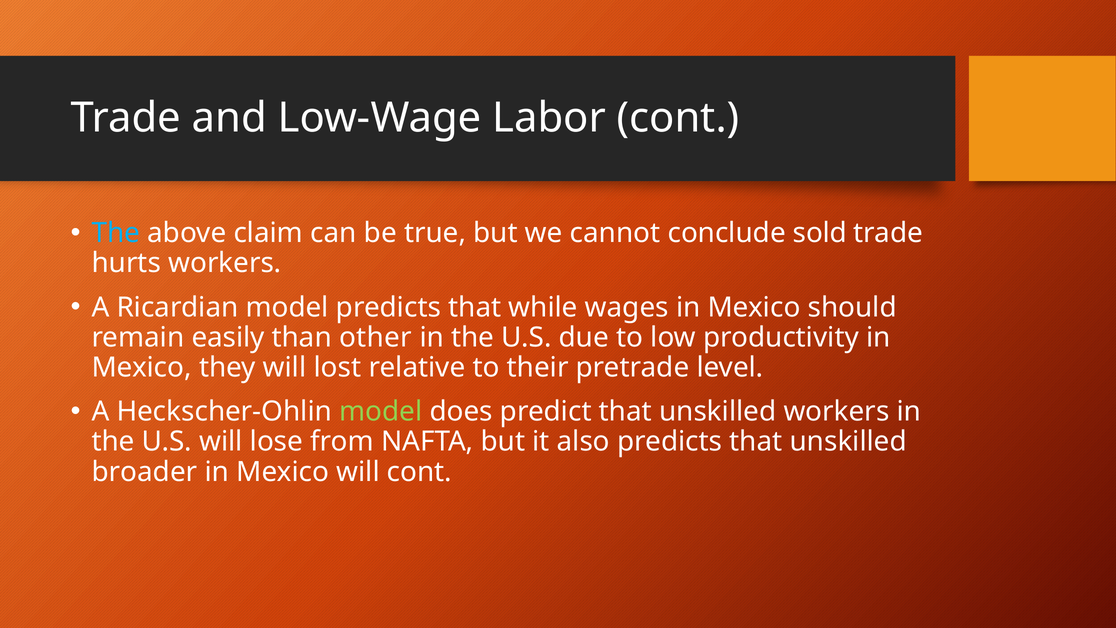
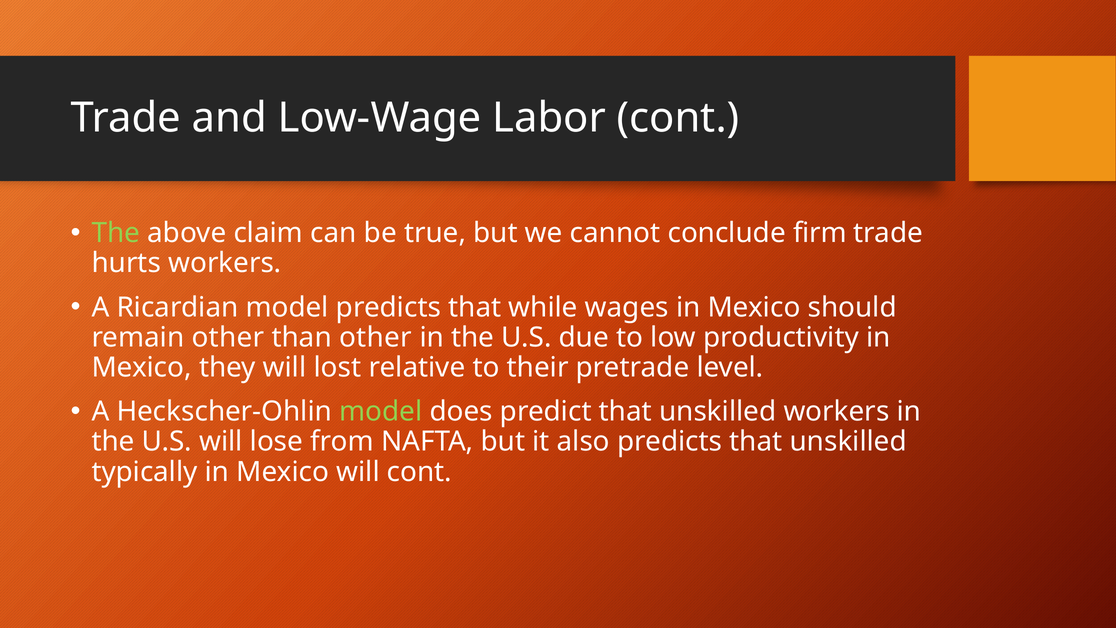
The at (116, 233) colour: light blue -> light green
sold: sold -> firm
remain easily: easily -> other
broader: broader -> typically
